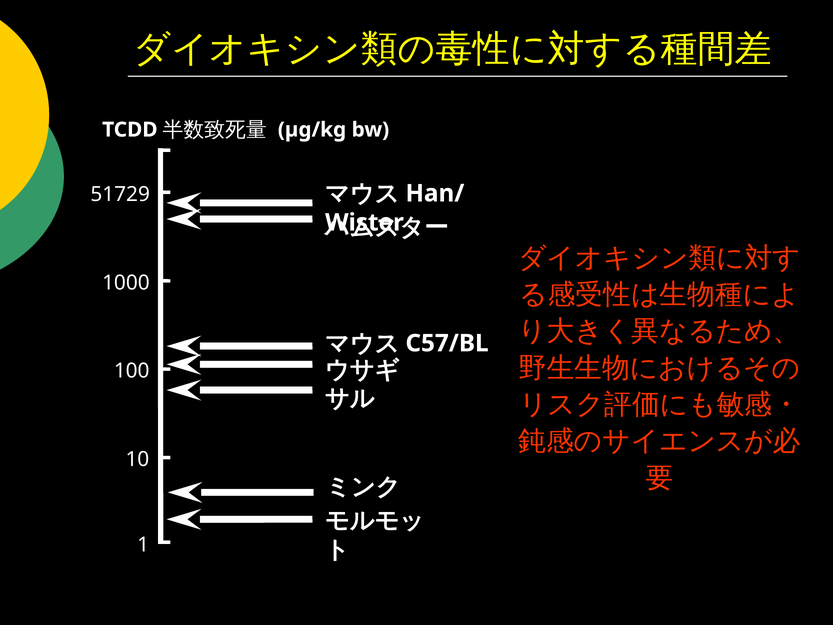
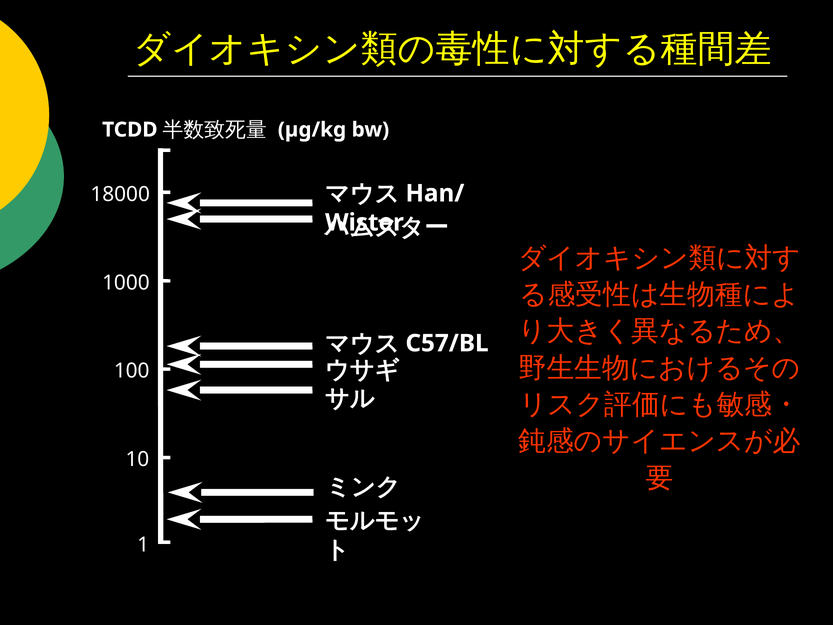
51729: 51729 -> 18000
